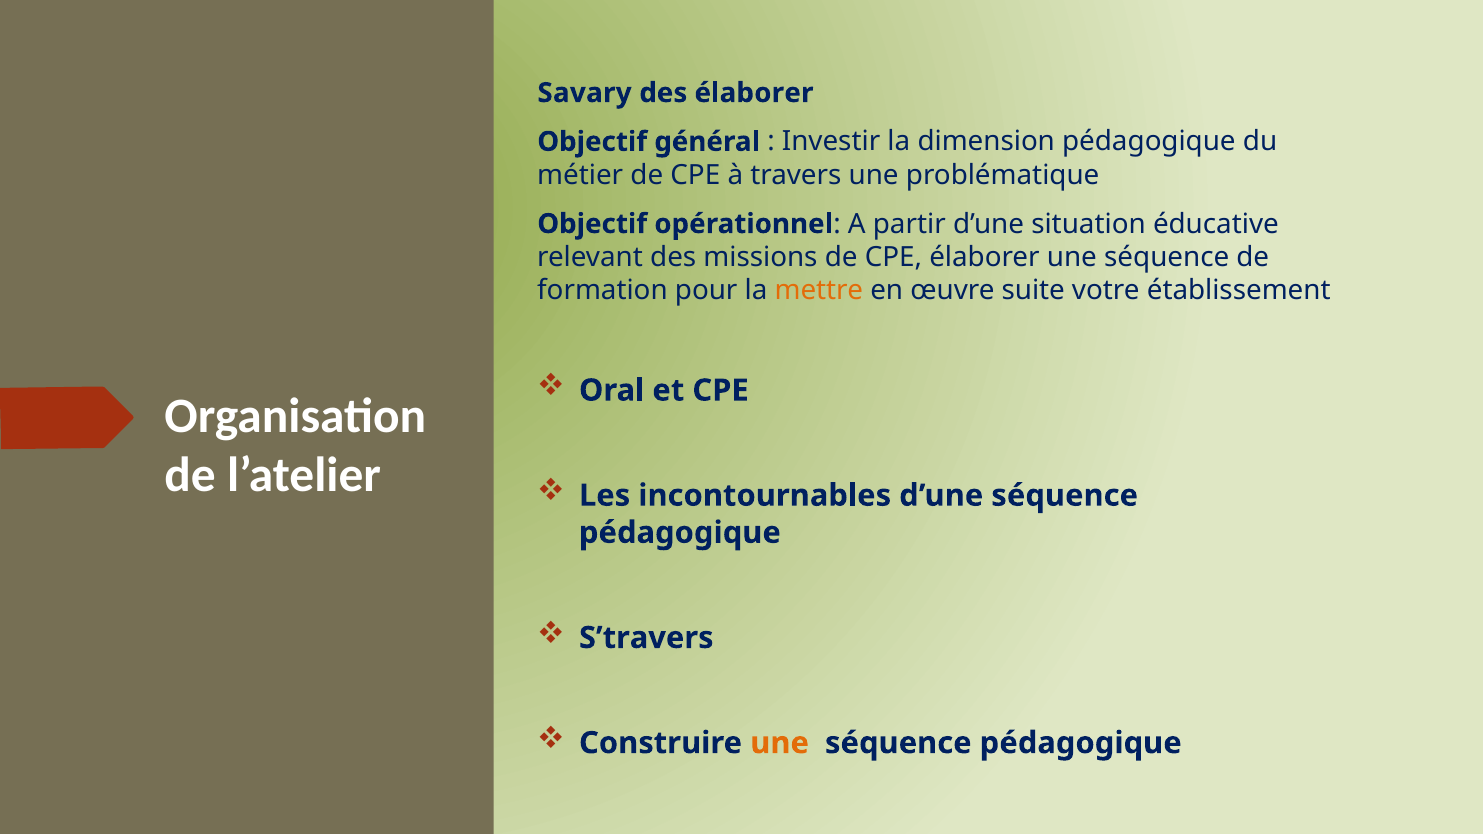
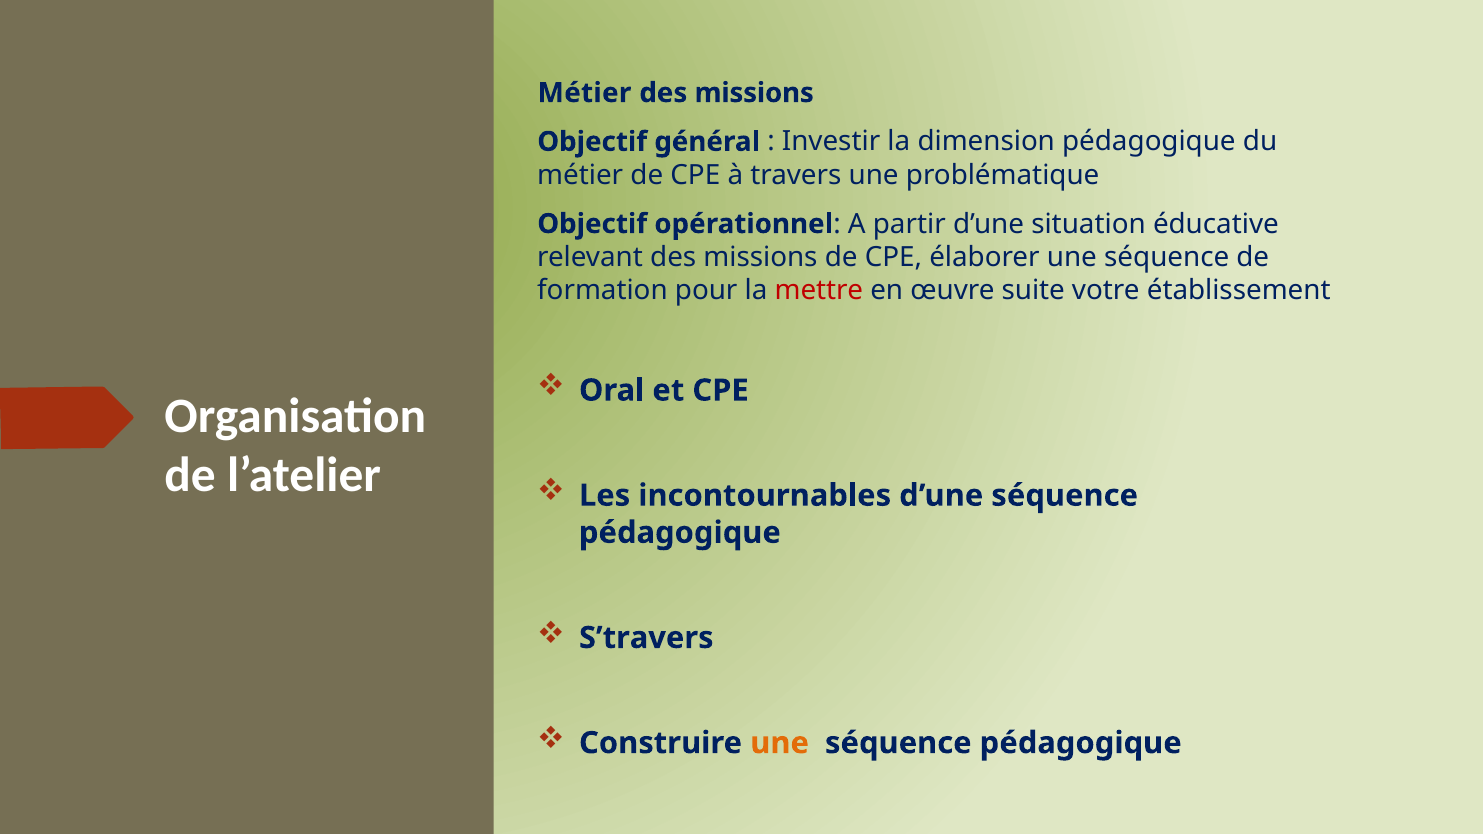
Savary at (585, 93): Savary -> Métier
élaborer at (754, 93): élaborer -> missions
mettre colour: orange -> red
